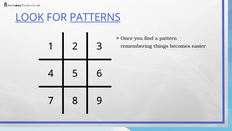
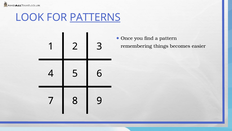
LOOK underline: present -> none
